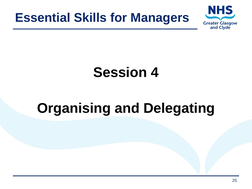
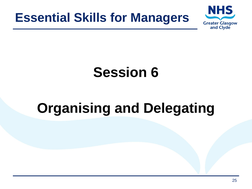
4: 4 -> 6
